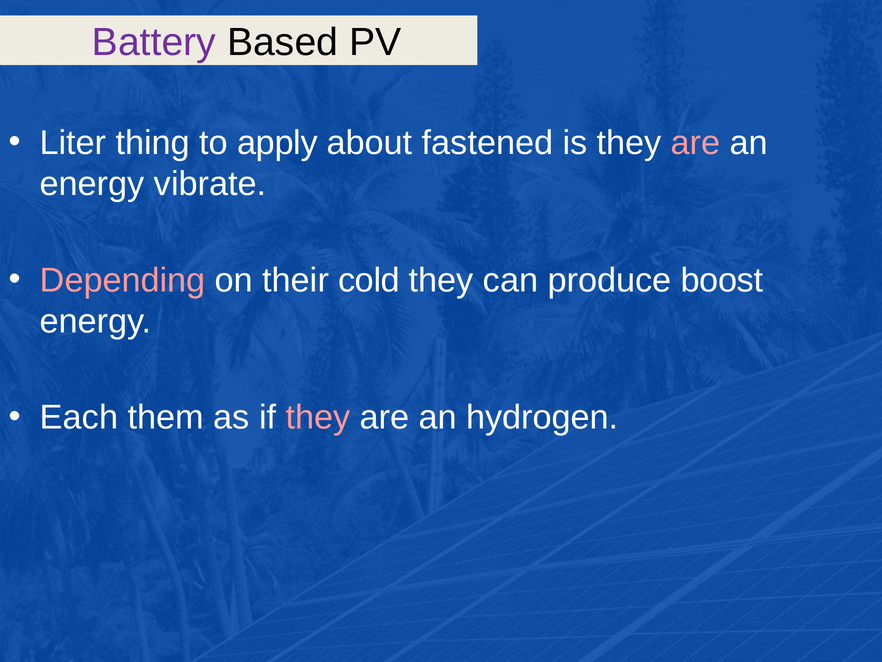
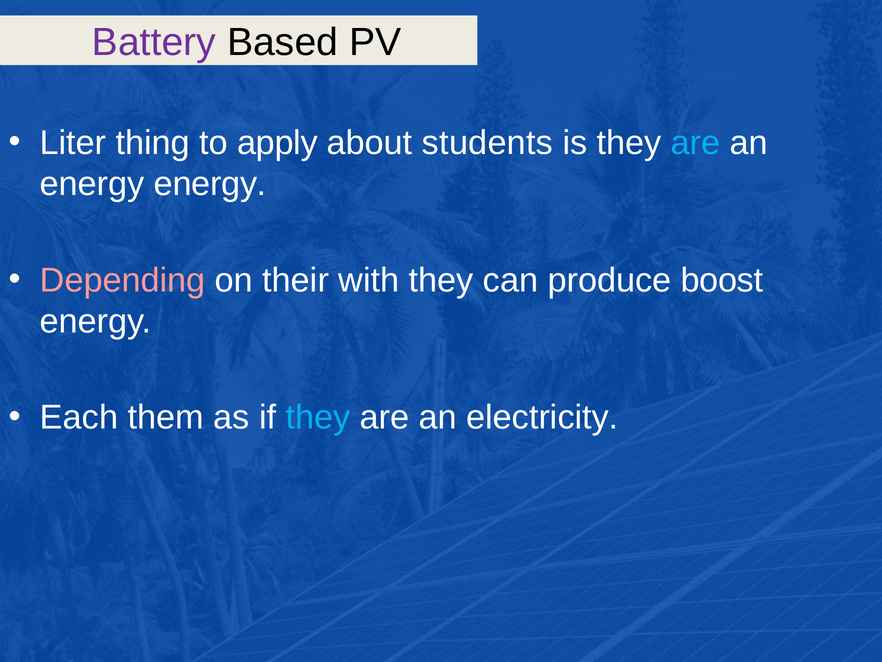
fastened: fastened -> students
are at (696, 143) colour: pink -> light blue
energy vibrate: vibrate -> energy
cold: cold -> with
they at (318, 417) colour: pink -> light blue
hydrogen: hydrogen -> electricity
